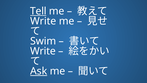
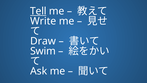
Swim: Swim -> Draw
Write at (43, 51): Write -> Swim
Ask underline: present -> none
